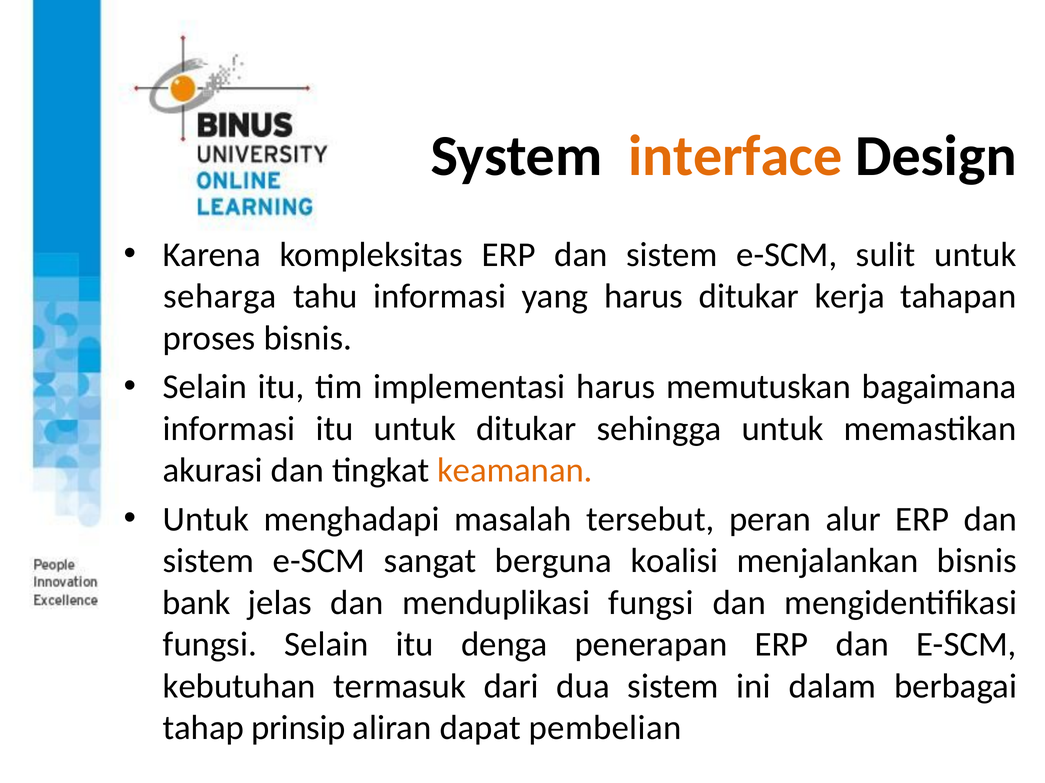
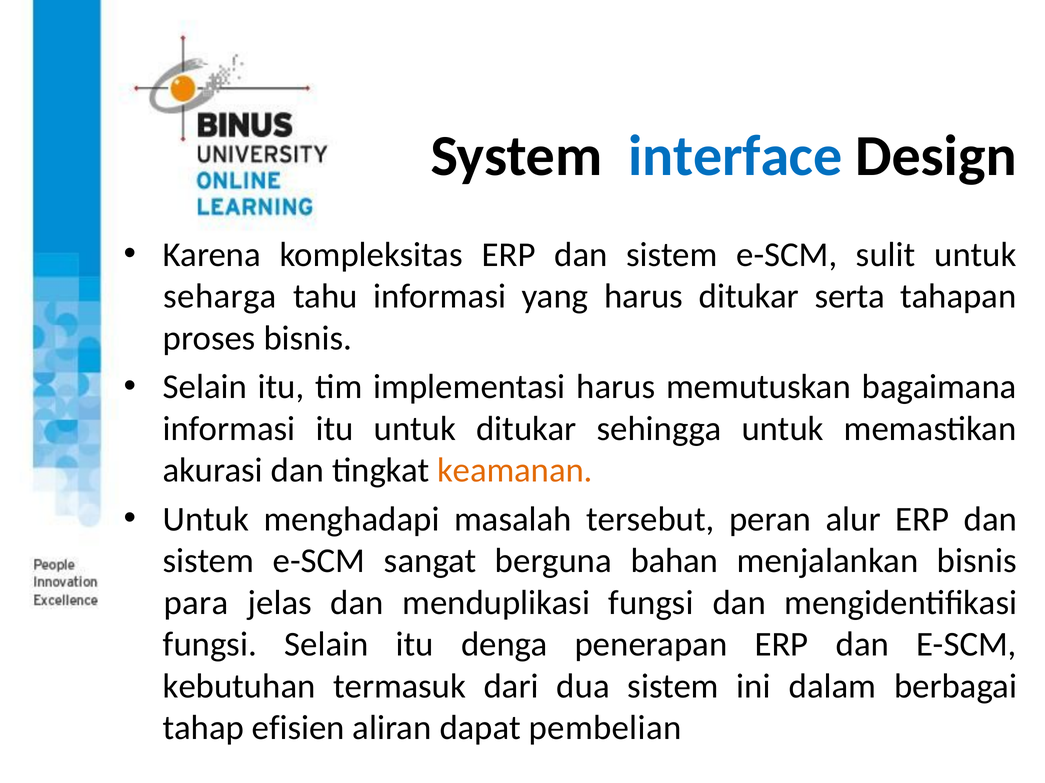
interface colour: orange -> blue
kerja: kerja -> serta
koalisi: koalisi -> bahan
bank: bank -> para
prinsip: prinsip -> efisien
